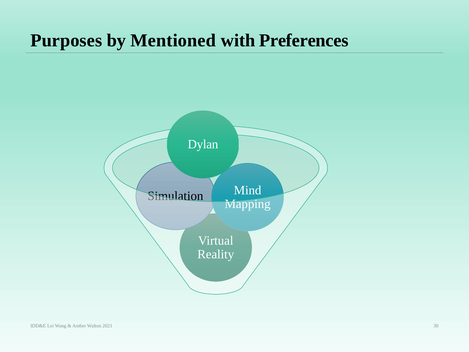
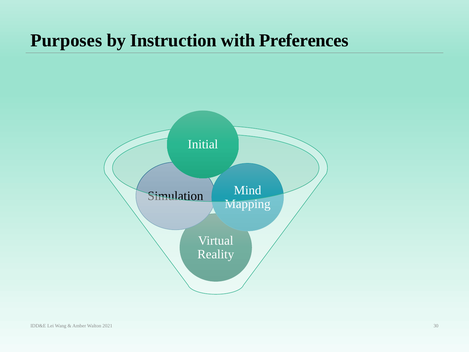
Mentioned: Mentioned -> Instruction
Dylan: Dylan -> Initial
